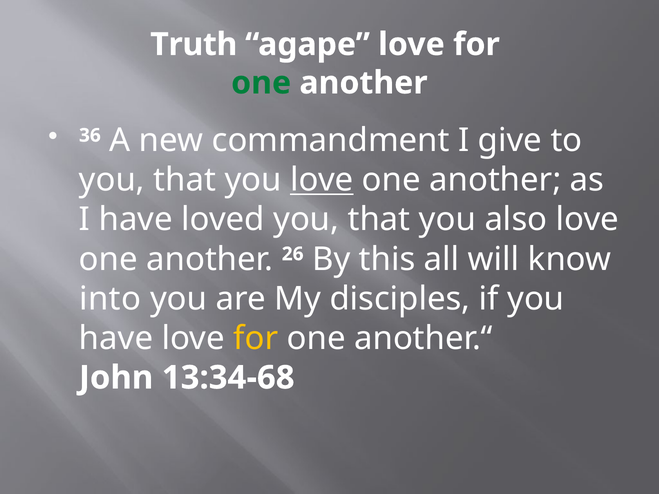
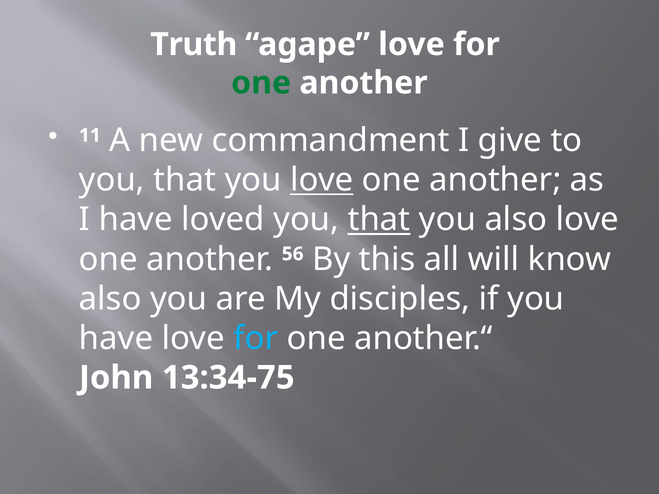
36: 36 -> 11
that at (379, 220) underline: none -> present
26: 26 -> 56
into at (110, 299): into -> also
for at (256, 338) colour: yellow -> light blue
13:34-68: 13:34-68 -> 13:34-75
